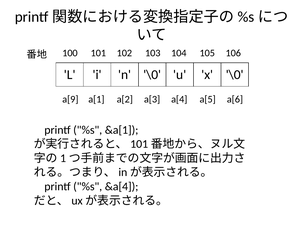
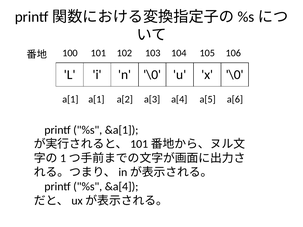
a[9 at (70, 99): a[9 -> a[1
